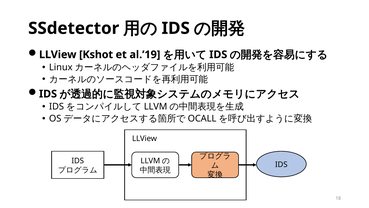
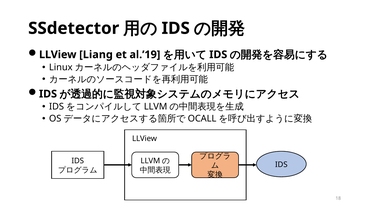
Kshot: Kshot -> Liang
